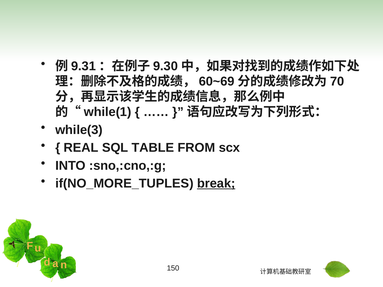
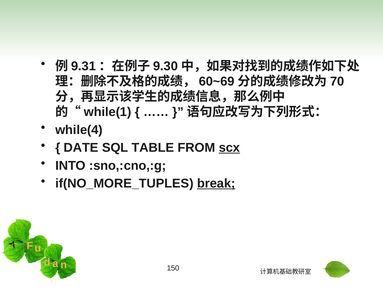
while(3: while(3 -> while(4
REAL: REAL -> DATE
scx underline: none -> present
